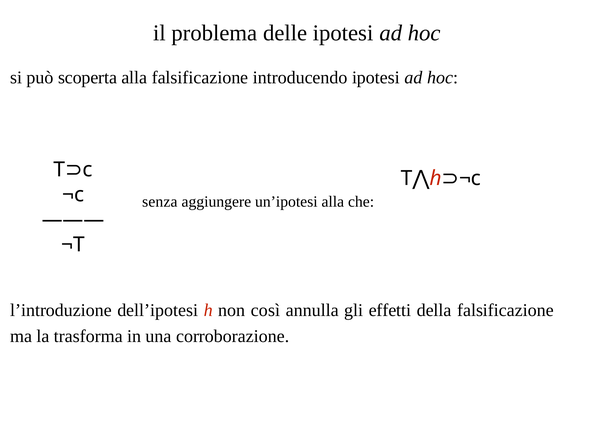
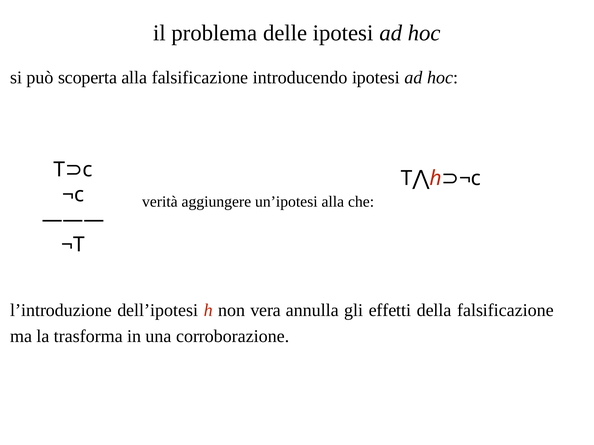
senza: senza -> verità
così: così -> vera
